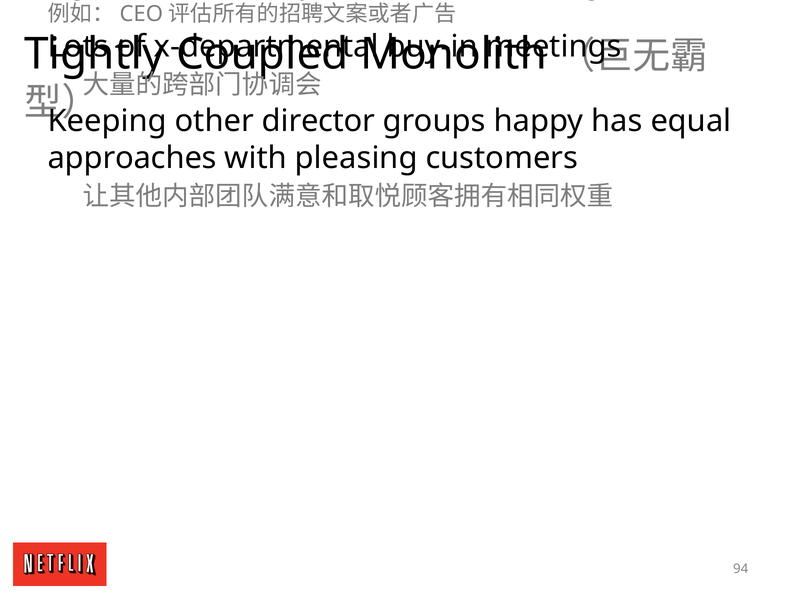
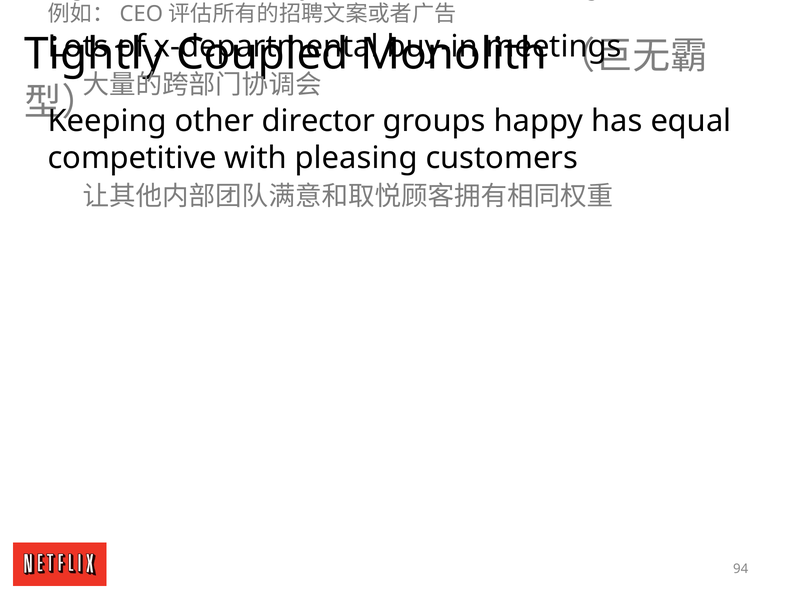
approaches: approaches -> competitive
